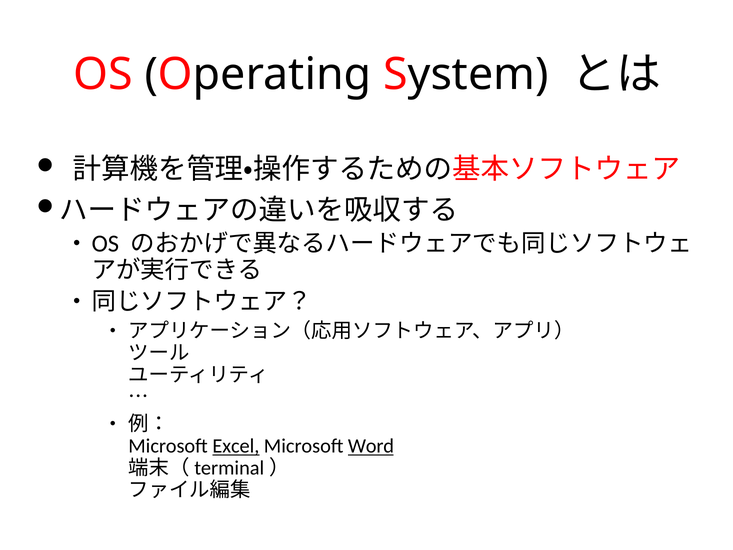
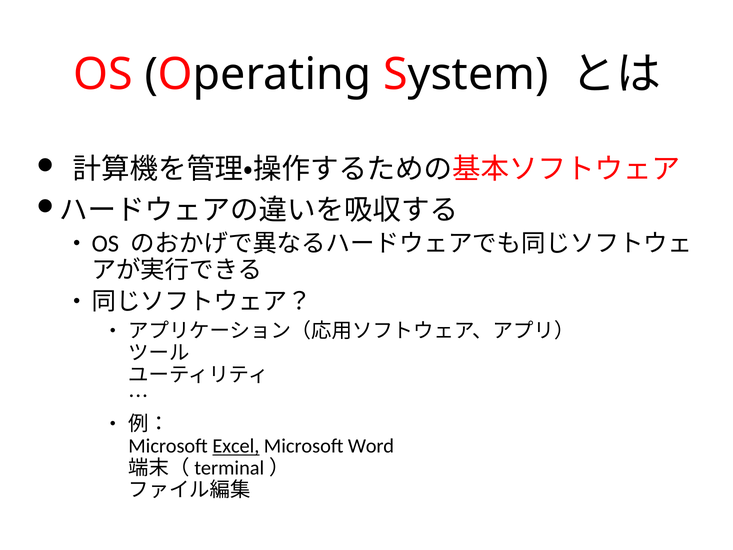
Word underline: present -> none
